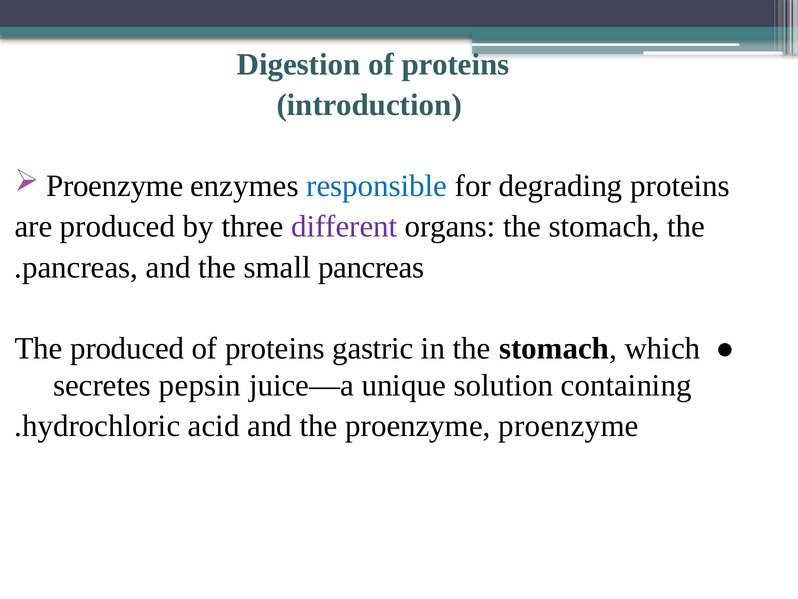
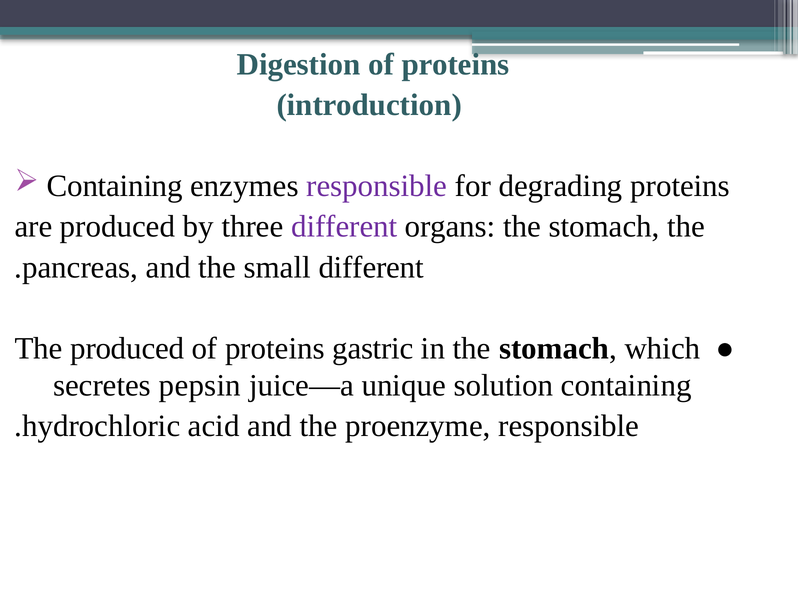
Proenzyme at (115, 186): Proenzyme -> Containing
responsible at (377, 186) colour: blue -> purple
small pancreas: pancreas -> different
proenzyme proenzyme: proenzyme -> responsible
